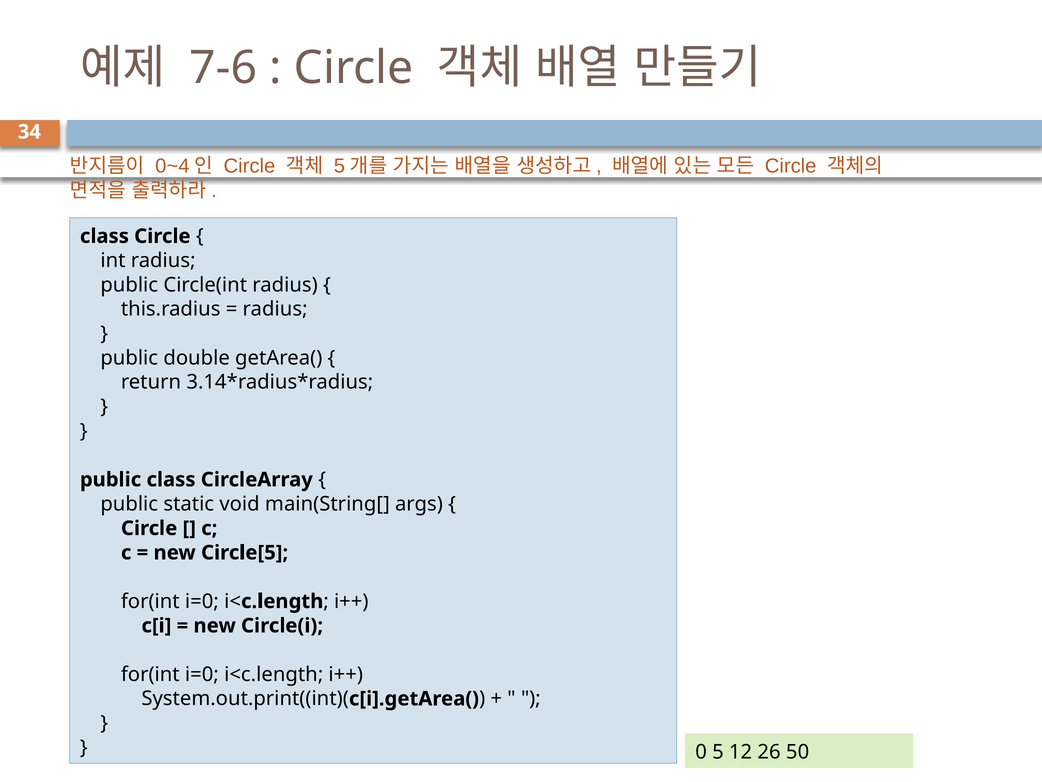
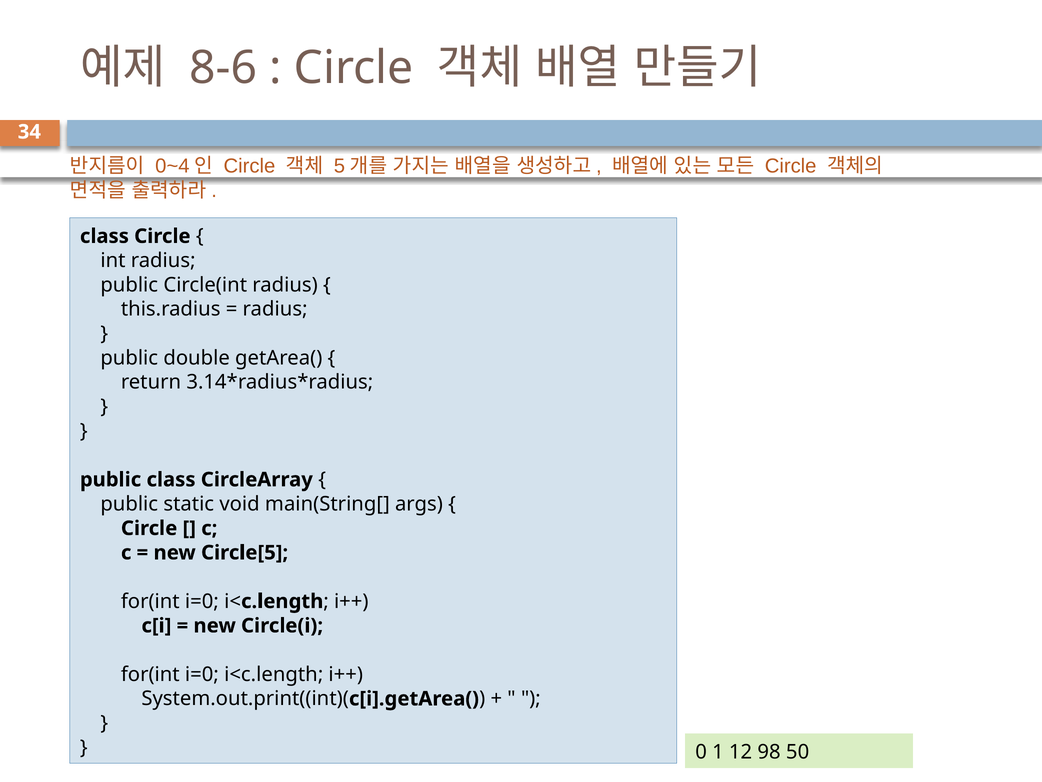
7-6: 7-6 -> 8-6
5: 5 -> 1
26: 26 -> 98
